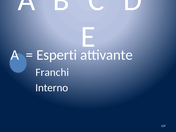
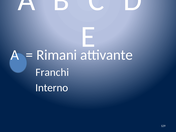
Esperti: Esperti -> Rimani
